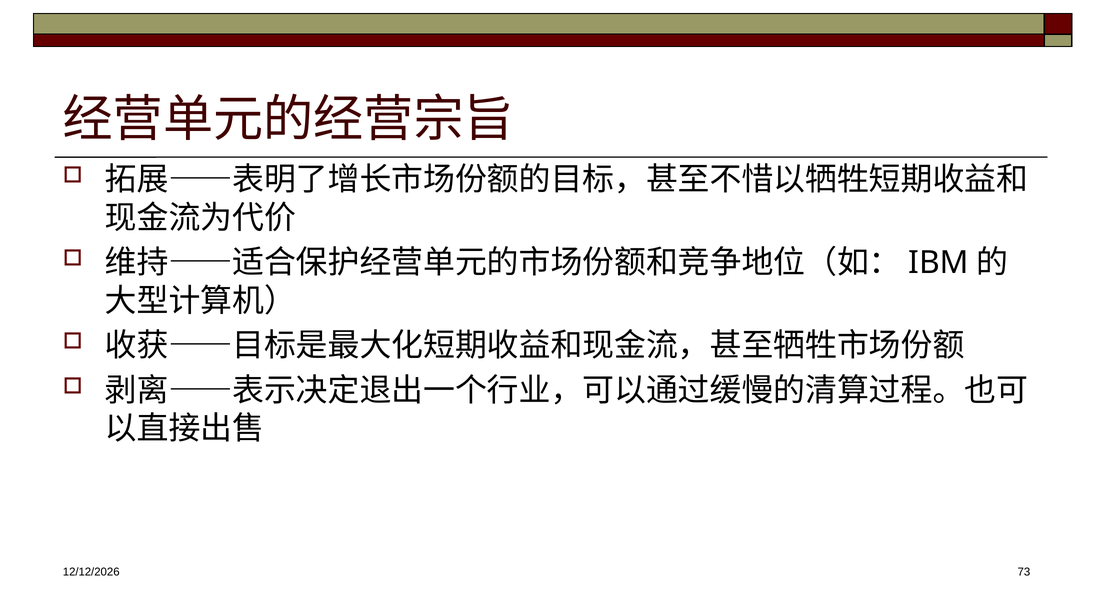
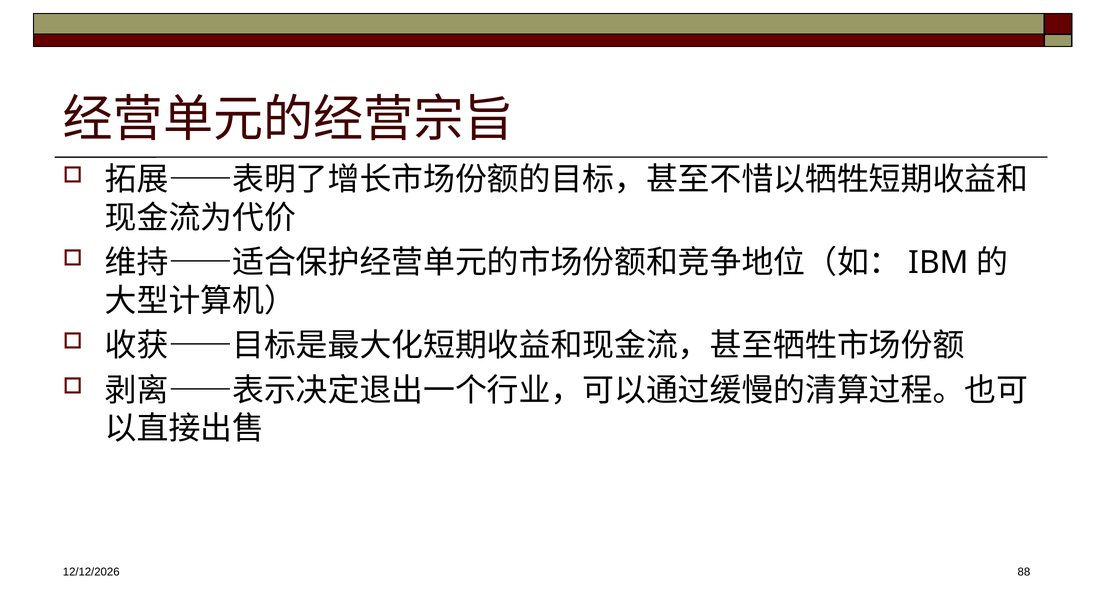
73: 73 -> 88
